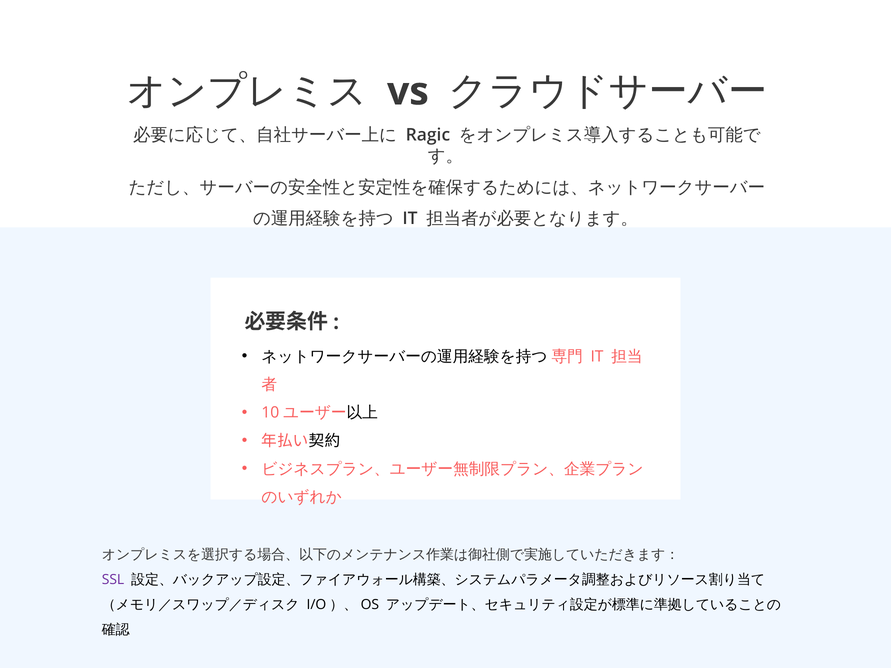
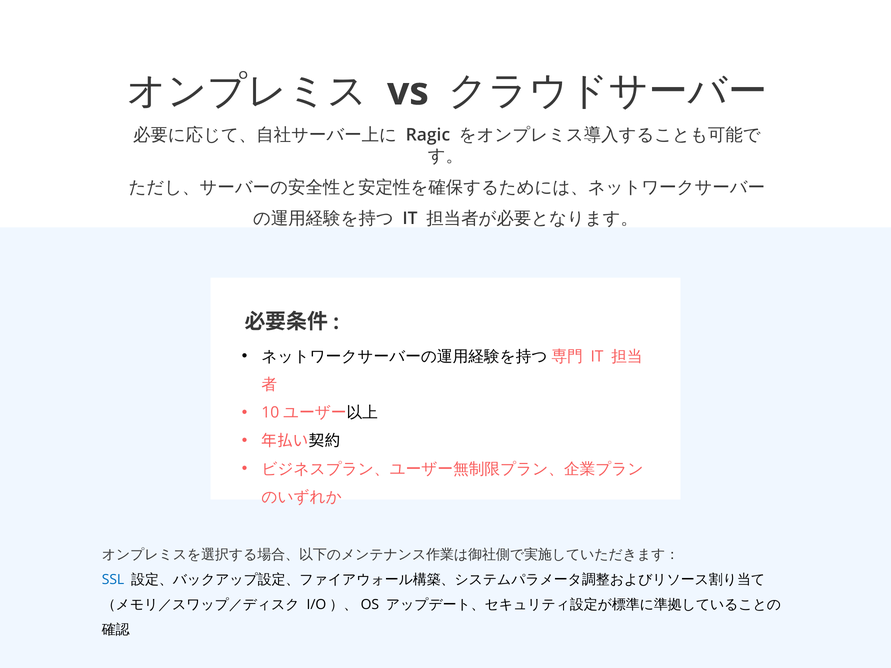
SSL colour: purple -> blue
